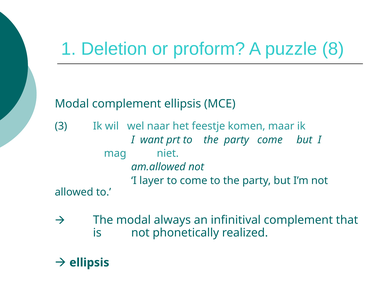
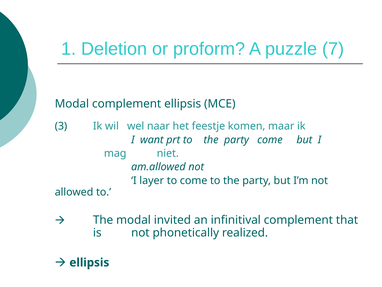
8: 8 -> 7
always: always -> invited
